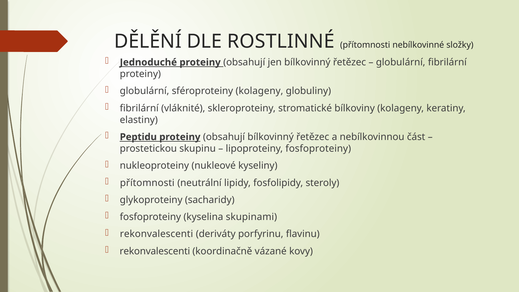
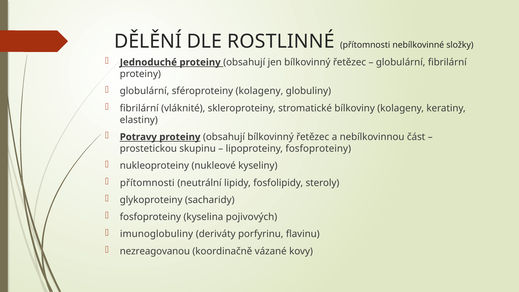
Peptidu: Peptidu -> Potravy
skupinami: skupinami -> pojivových
rekonvalescenti at (157, 234): rekonvalescenti -> imunoglobuliny
rekonvalescenti at (155, 251): rekonvalescenti -> nezreagovanou
